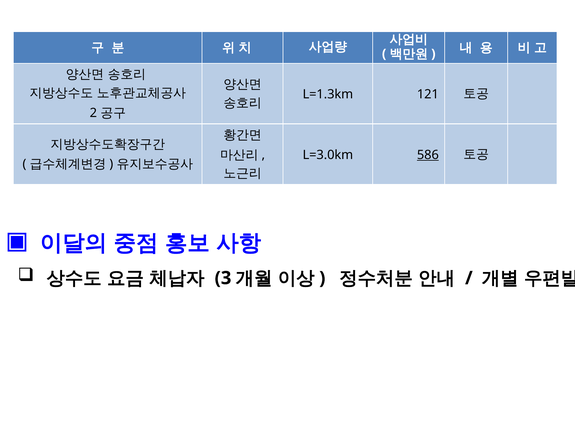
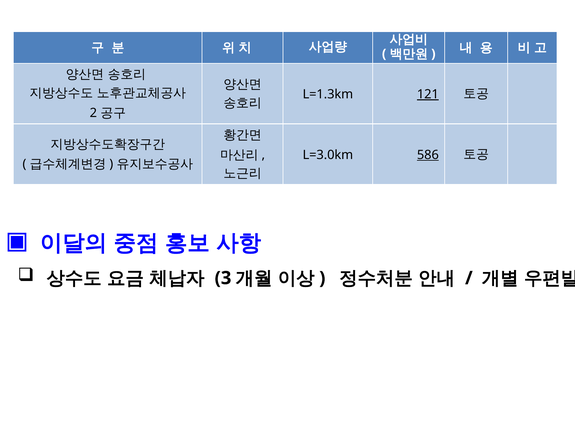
121 underline: none -> present
